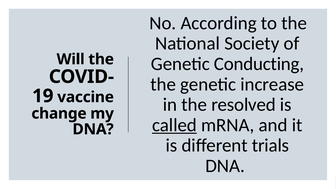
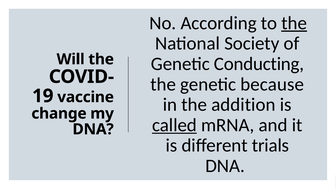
the at (294, 23) underline: none -> present
increase: increase -> because
resolved: resolved -> addition
